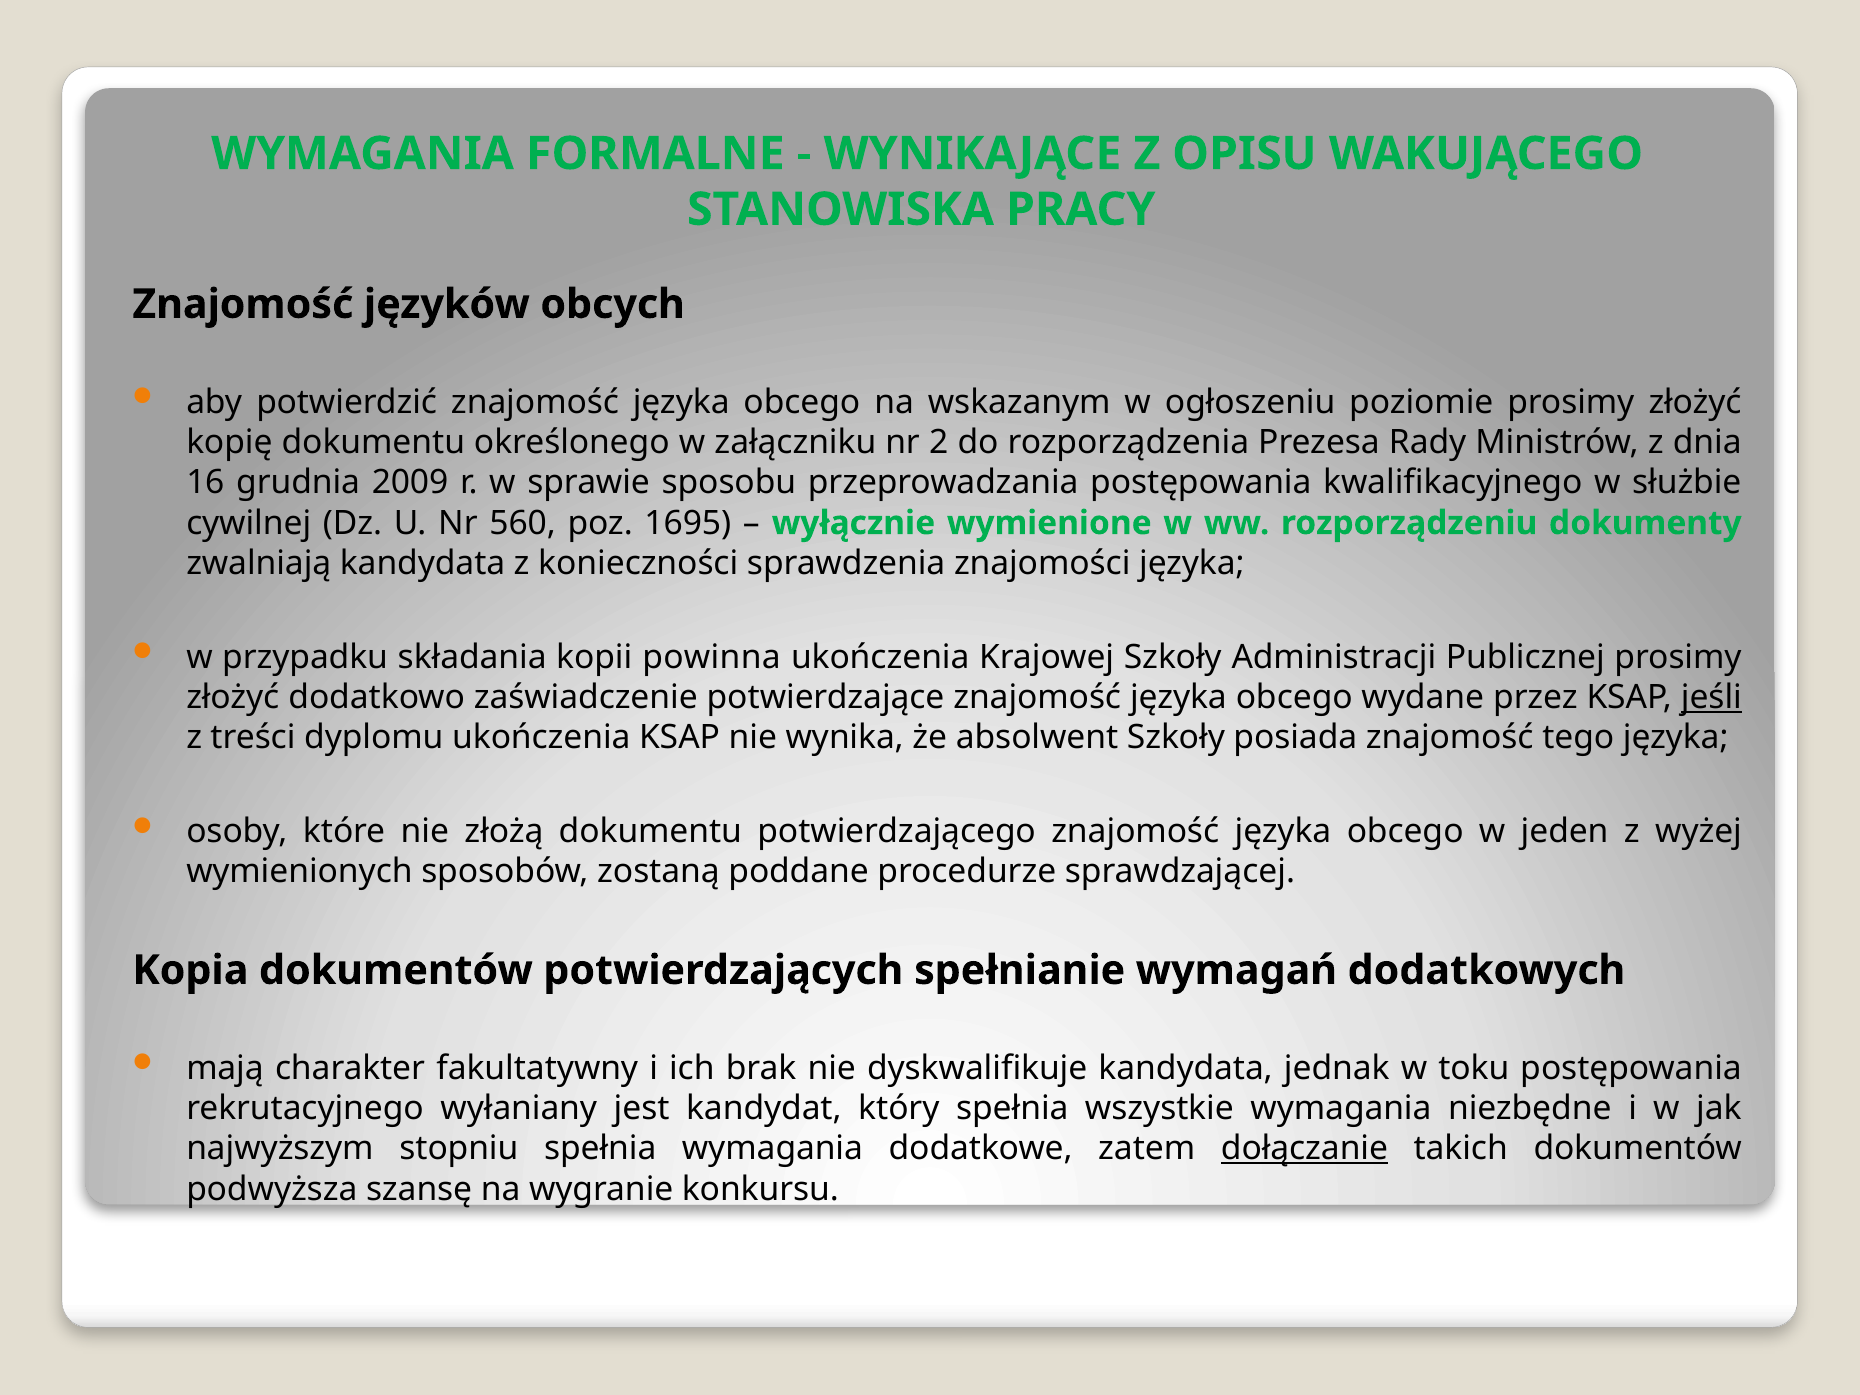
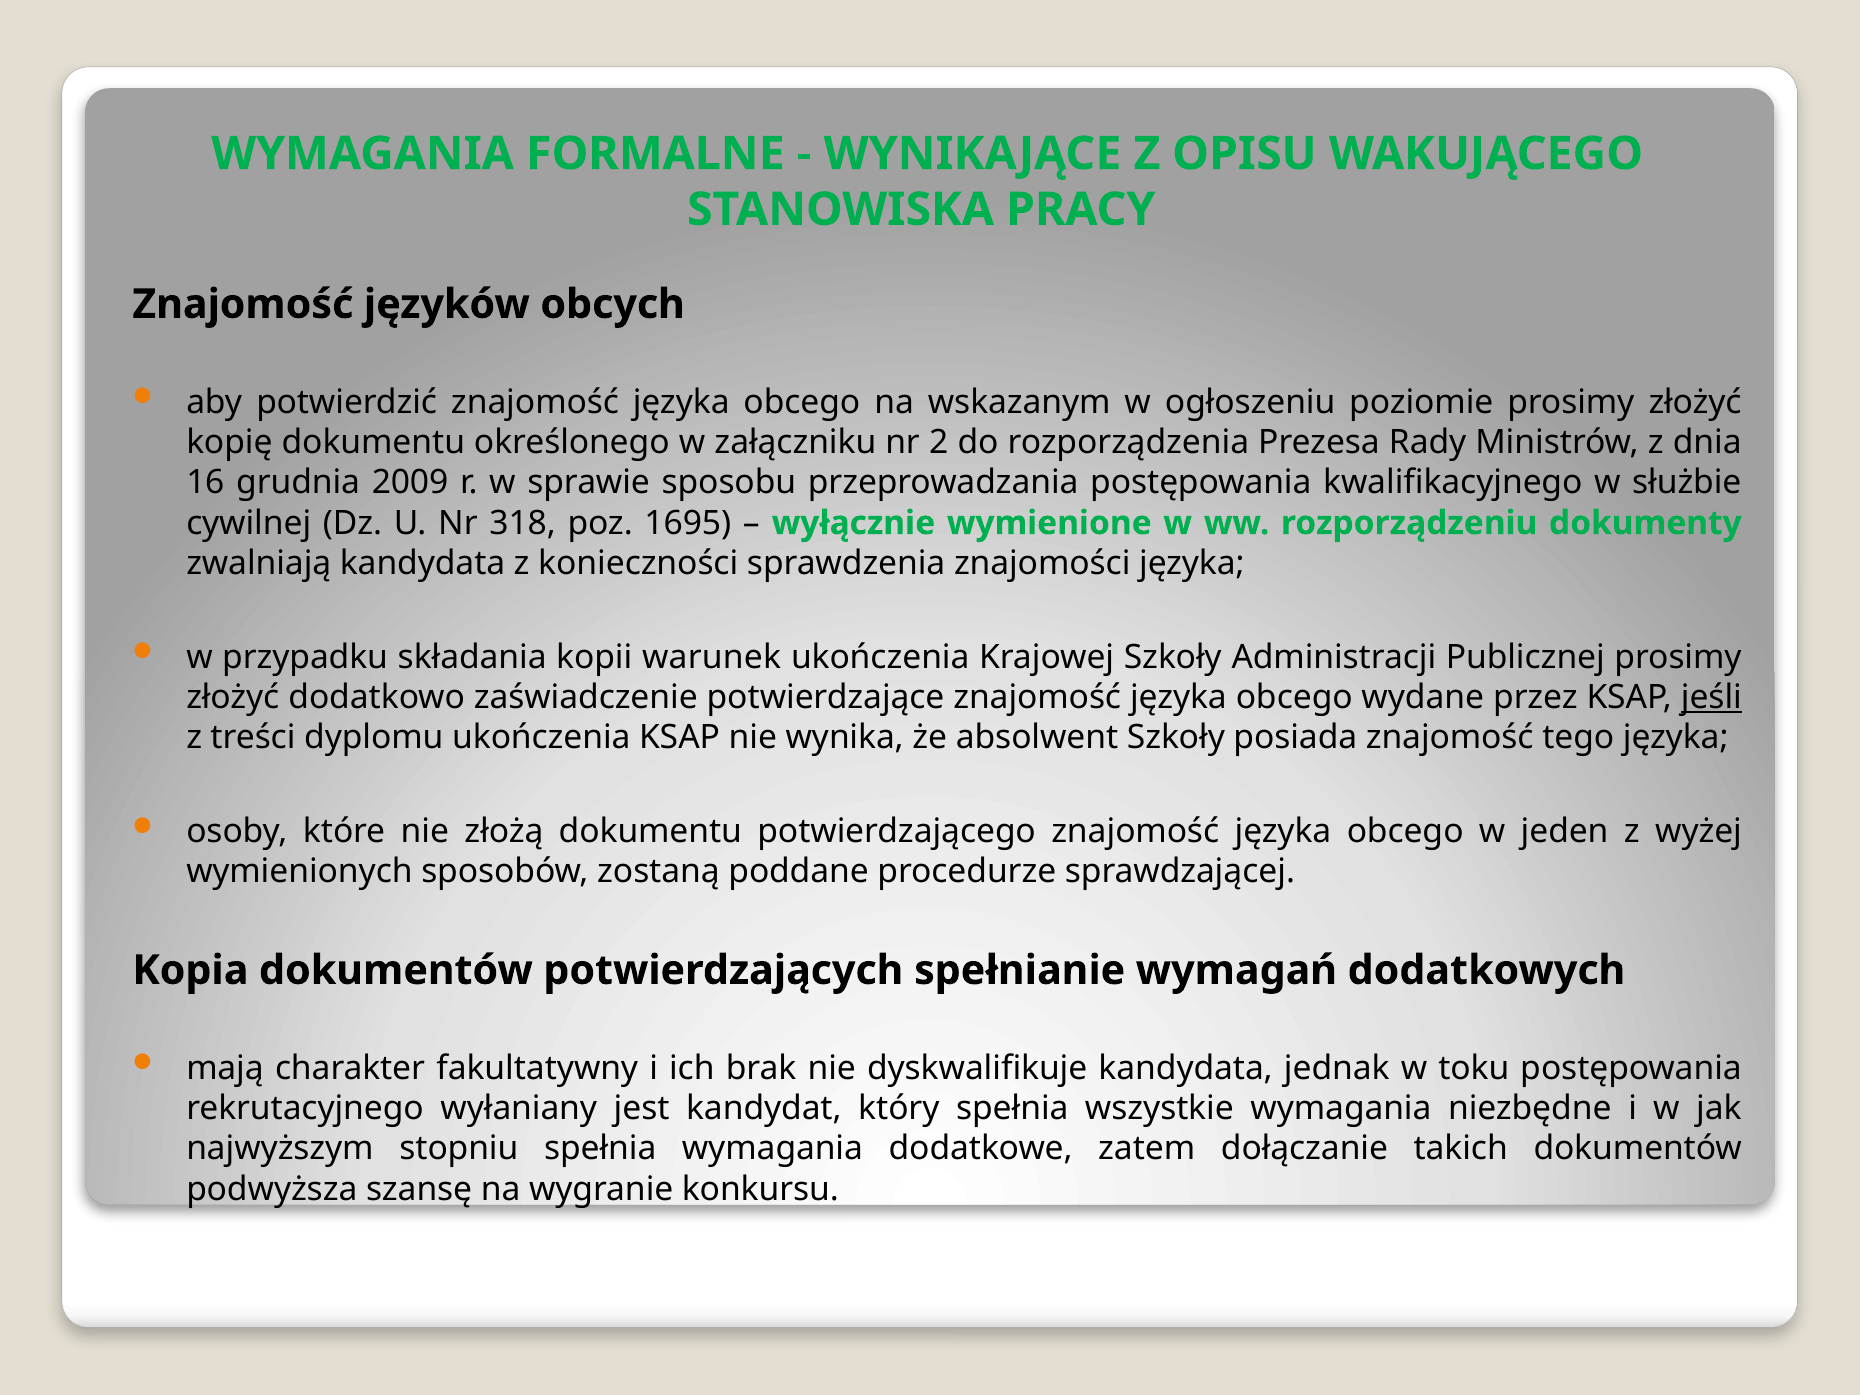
560: 560 -> 318
powinna: powinna -> warunek
dołączanie underline: present -> none
